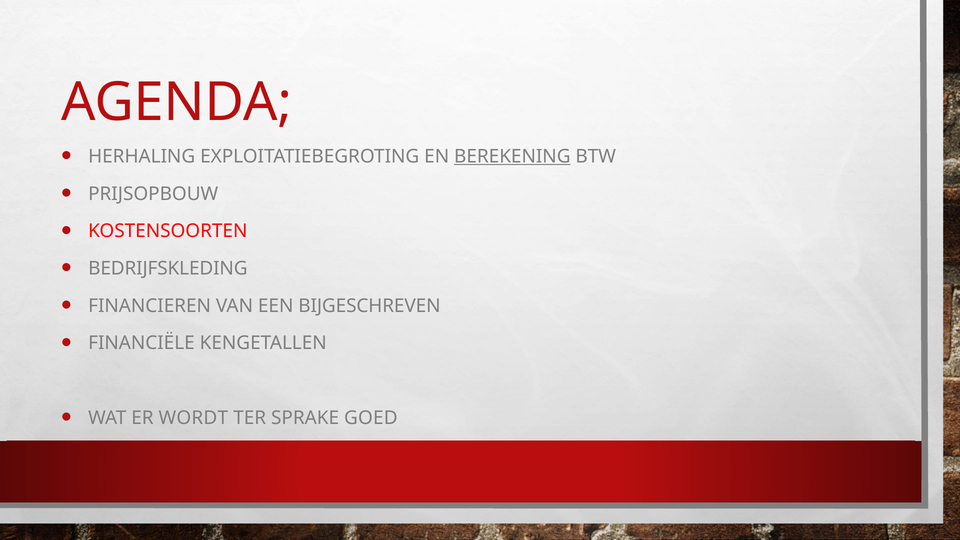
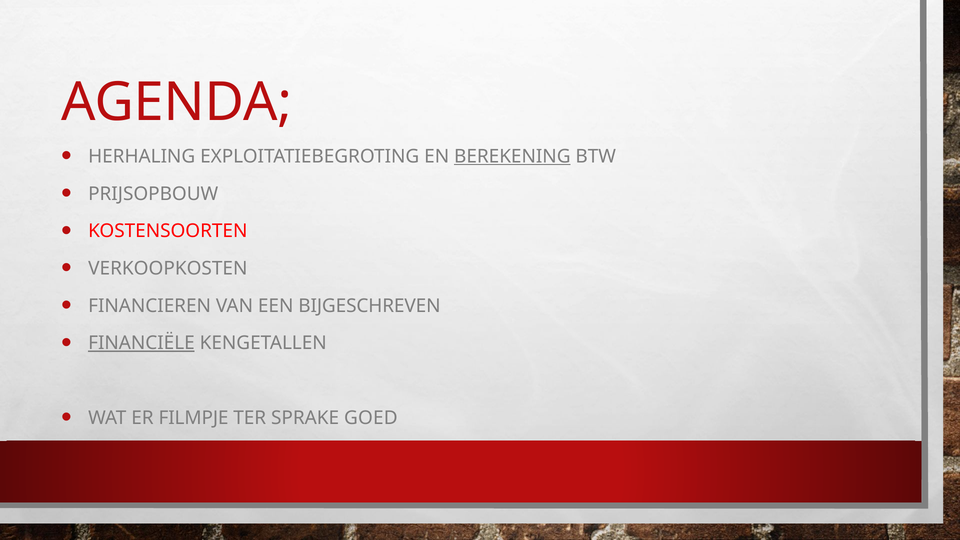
BEDRIJFSKLEDING: BEDRIJFSKLEDING -> VERKOOPKOSTEN
FINANCIËLE underline: none -> present
WORDT: WORDT -> FILMPJE
